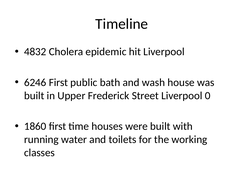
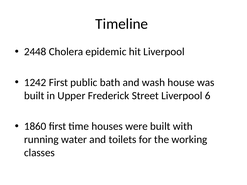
4832: 4832 -> 2448
6246: 6246 -> 1242
0: 0 -> 6
